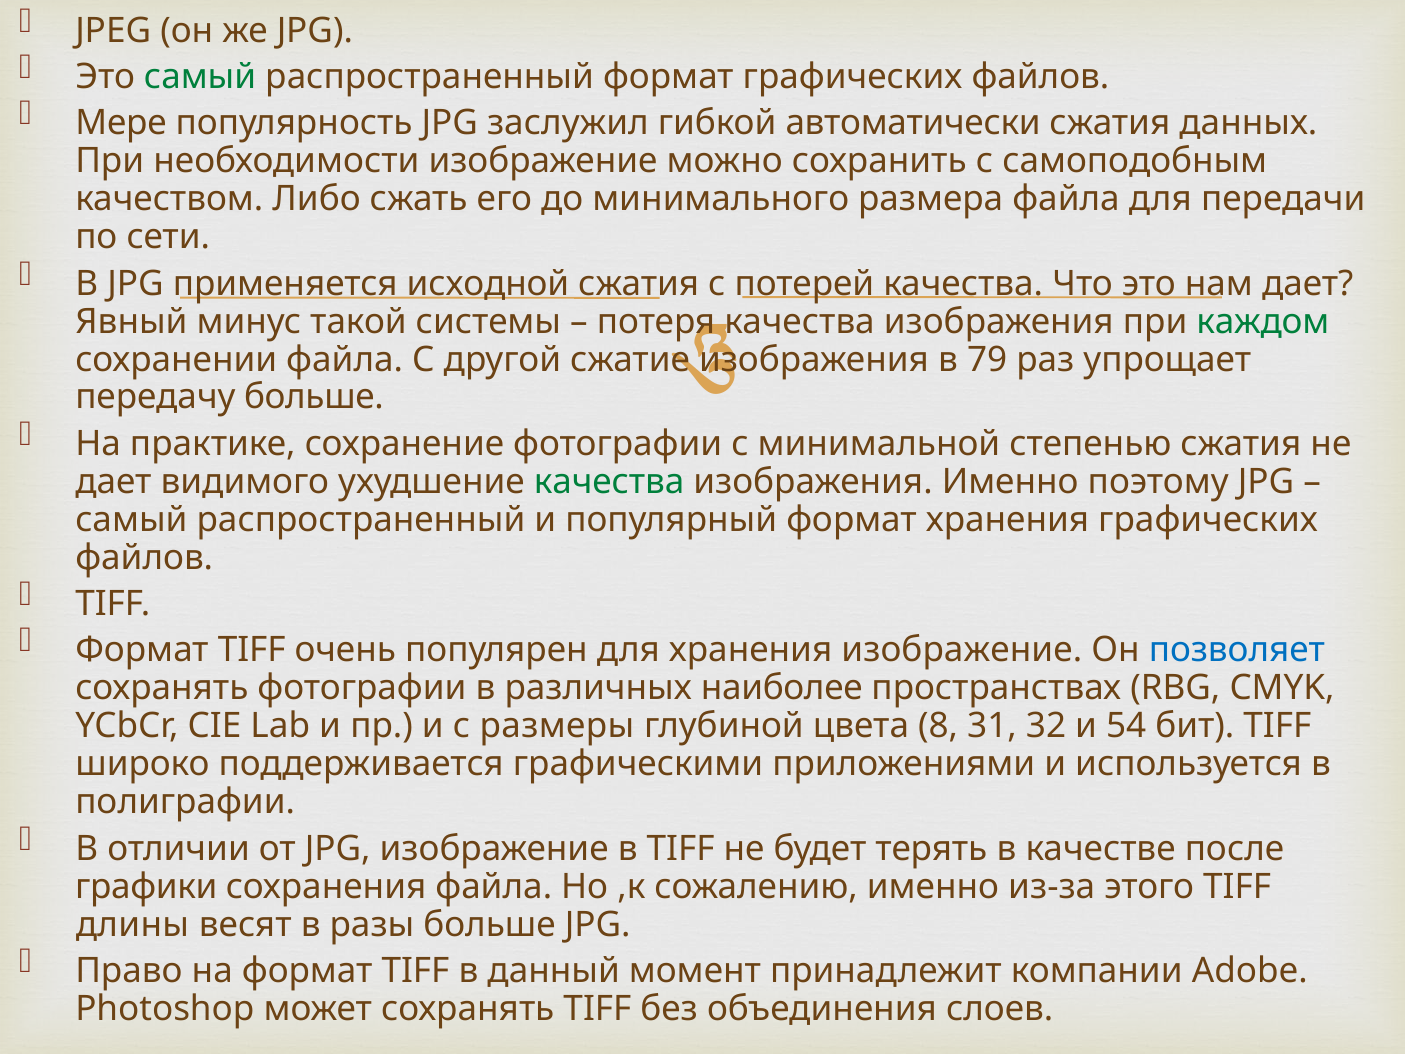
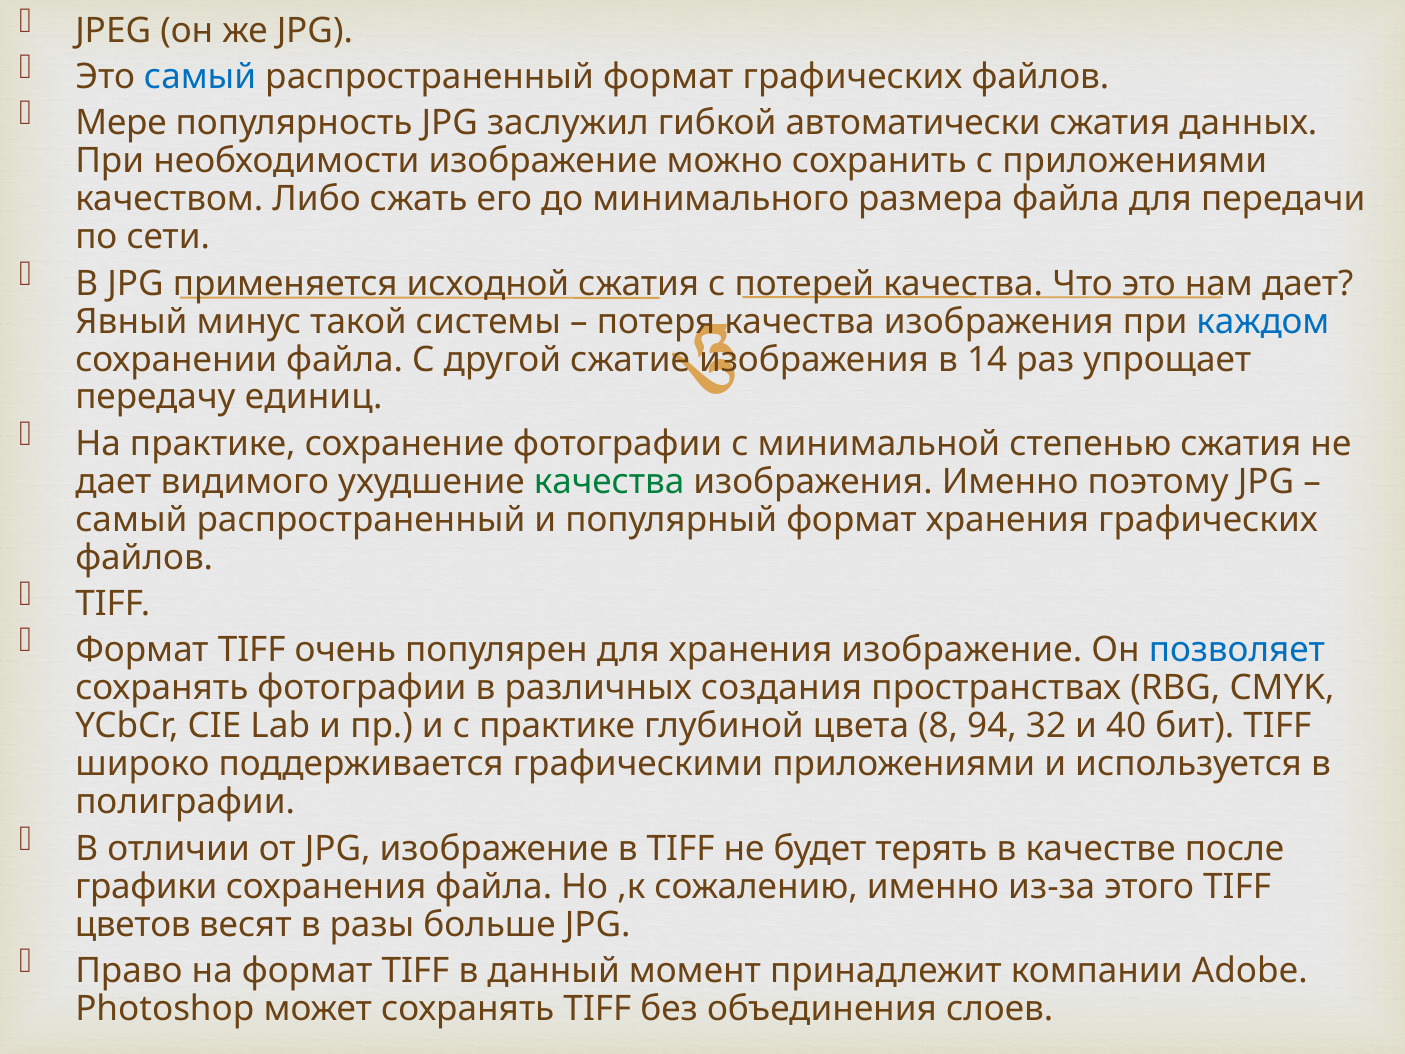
самый at (200, 77) colour: green -> blue
с самоподобным: самоподобным -> приложениями
каждом colour: green -> blue
79: 79 -> 14
передачу больше: больше -> единиц
наиболее: наиболее -> создания
с размеры: размеры -> практике
31: 31 -> 94
54: 54 -> 40
длины: длины -> цветов
